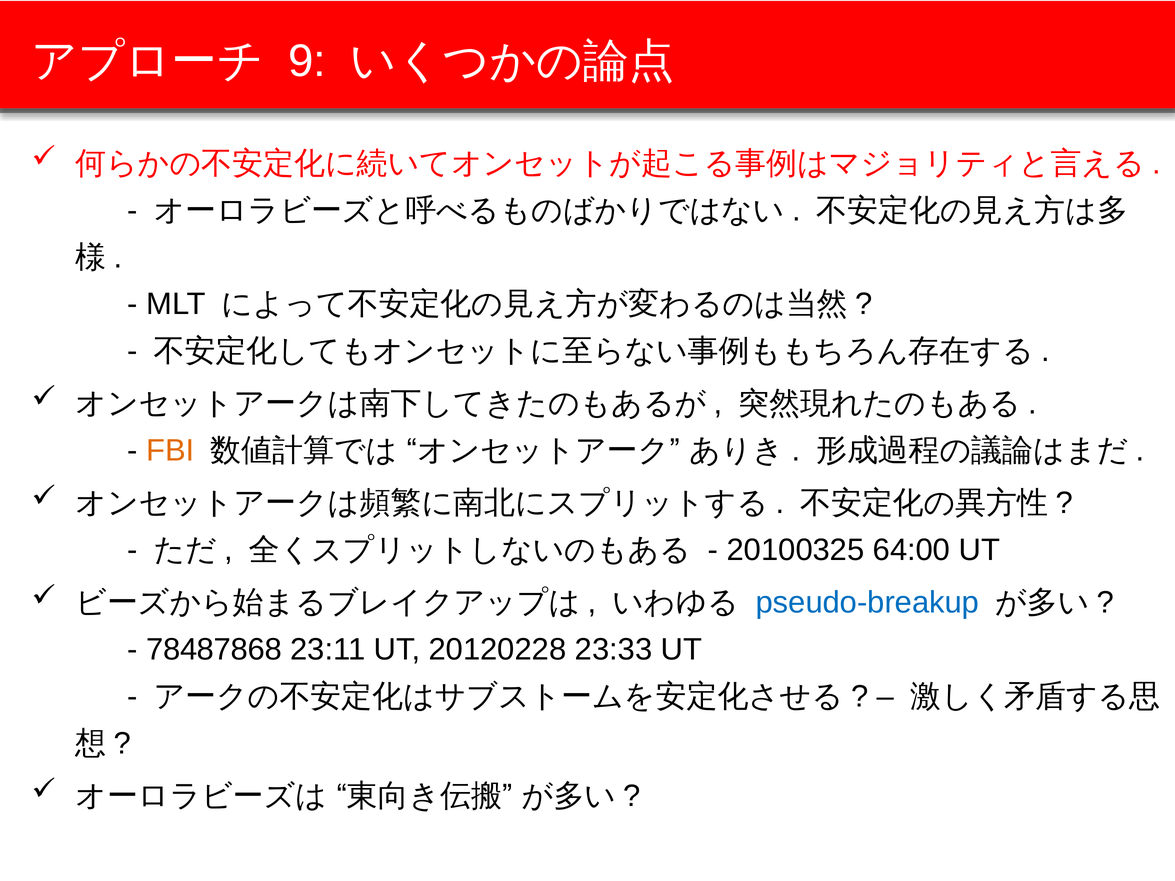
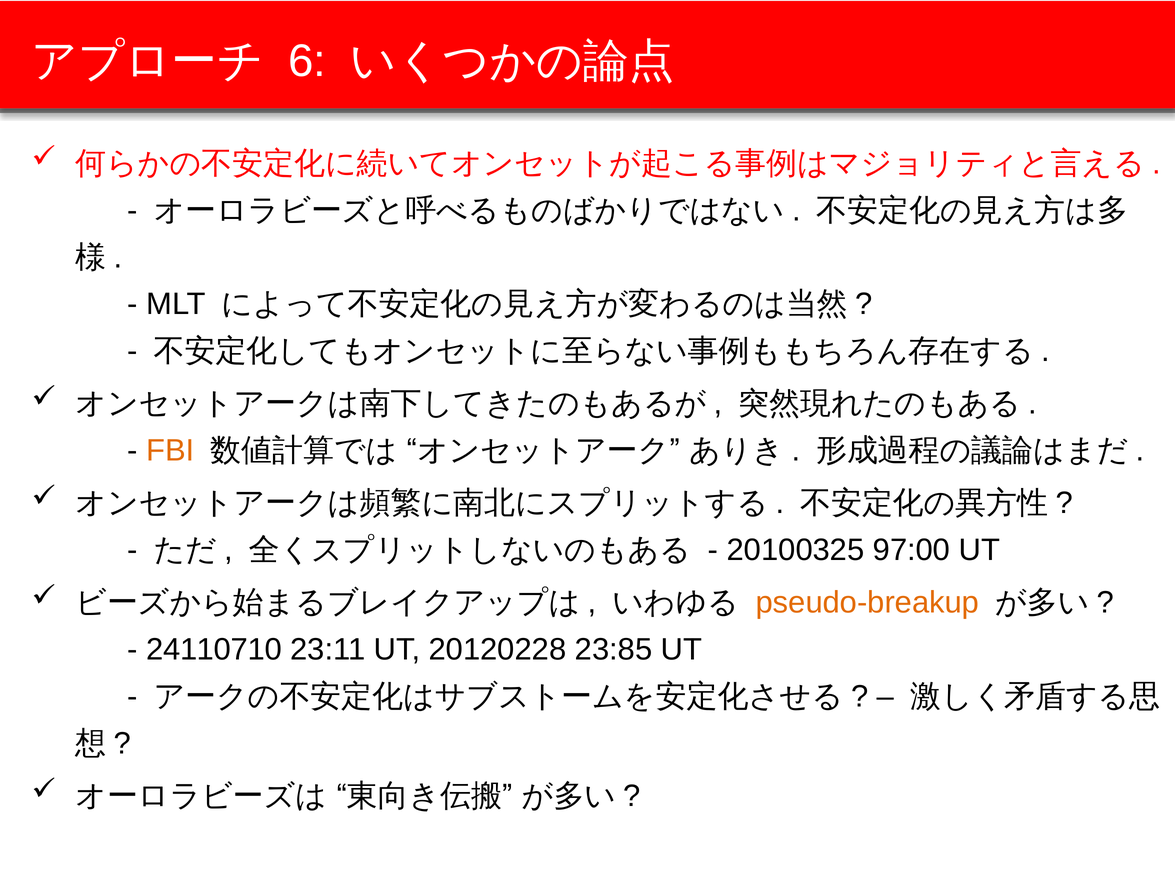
9: 9 -> 6
64:00: 64:00 -> 97:00
pseudo-breakup colour: blue -> orange
78487868: 78487868 -> 24110710
23:33: 23:33 -> 23:85
